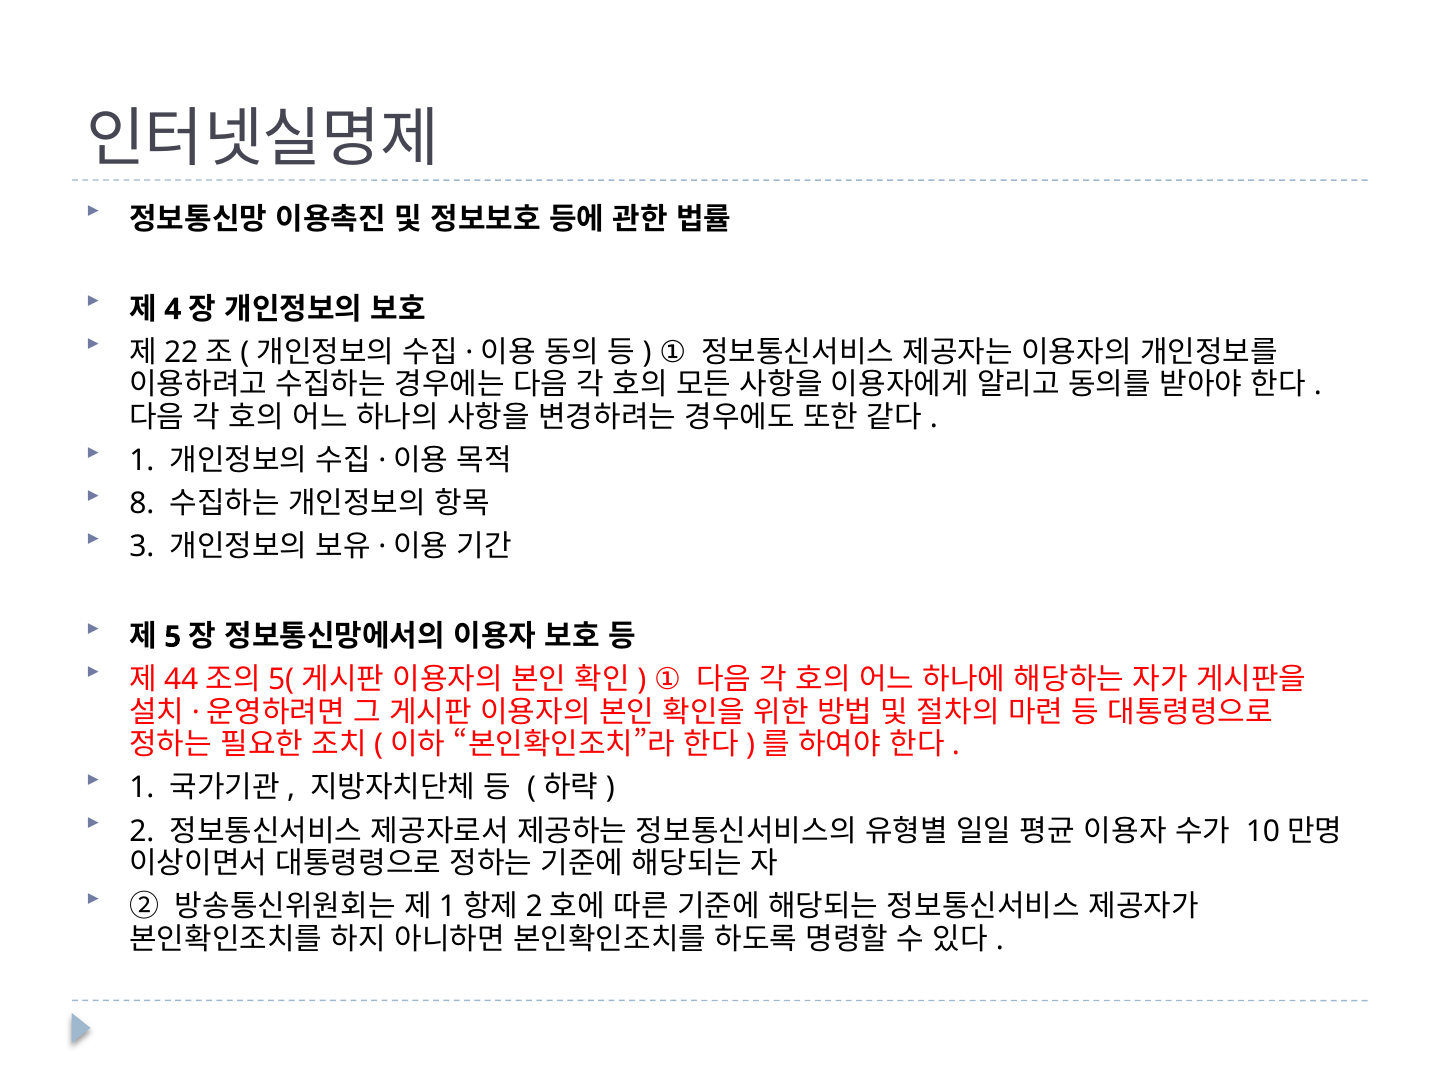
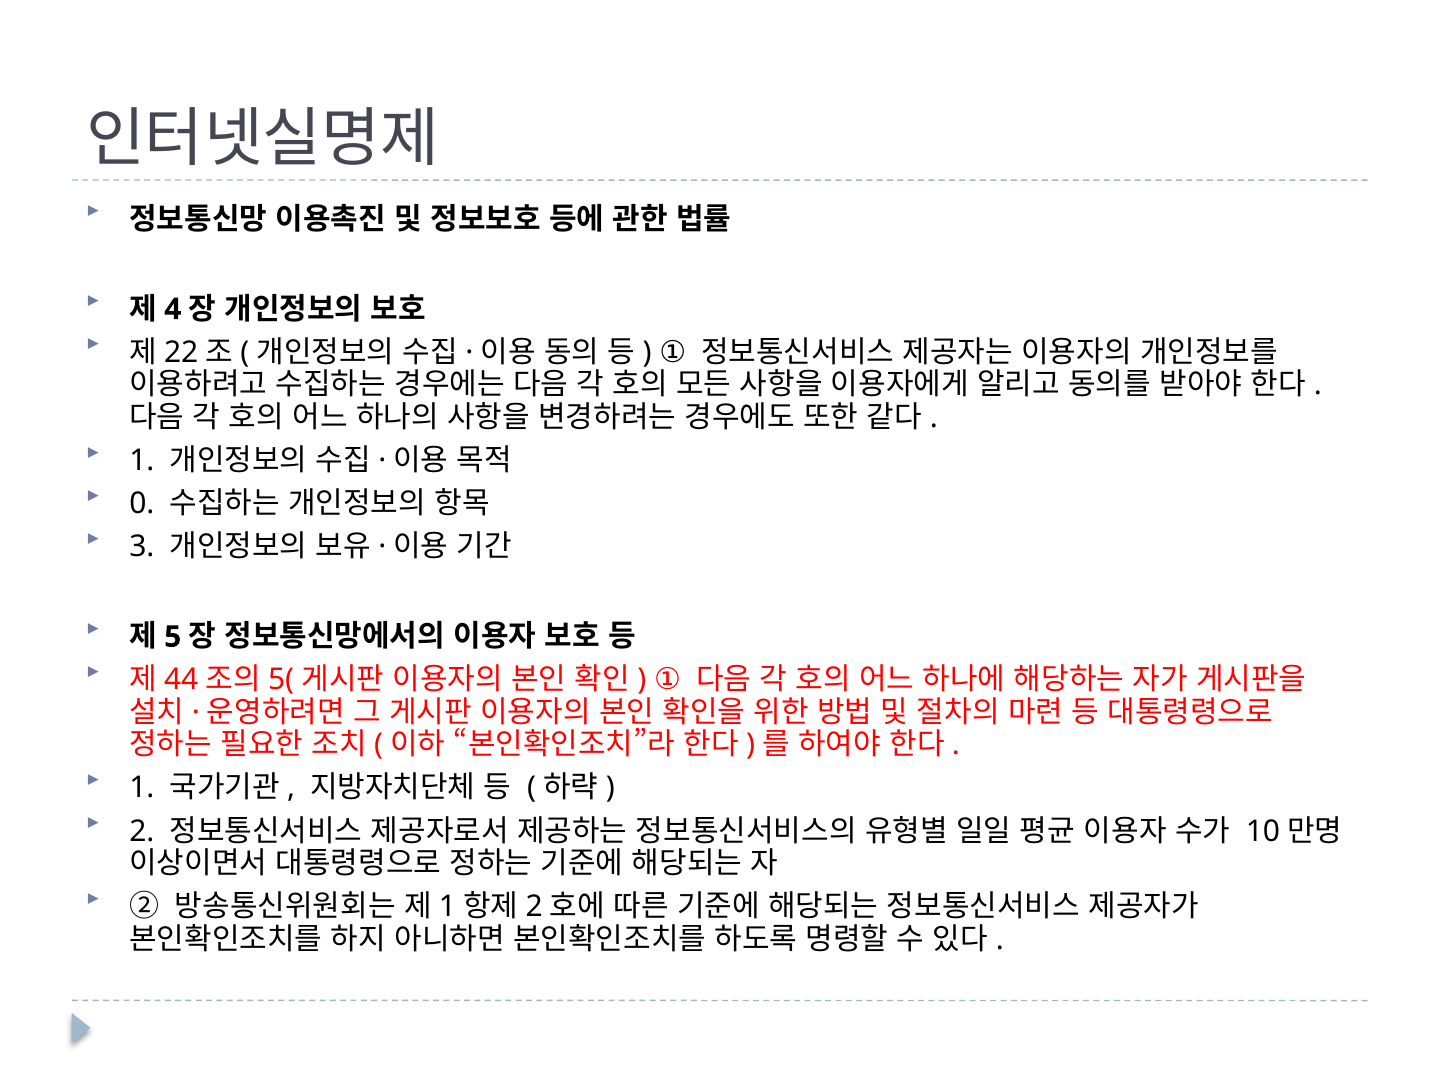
8: 8 -> 0
